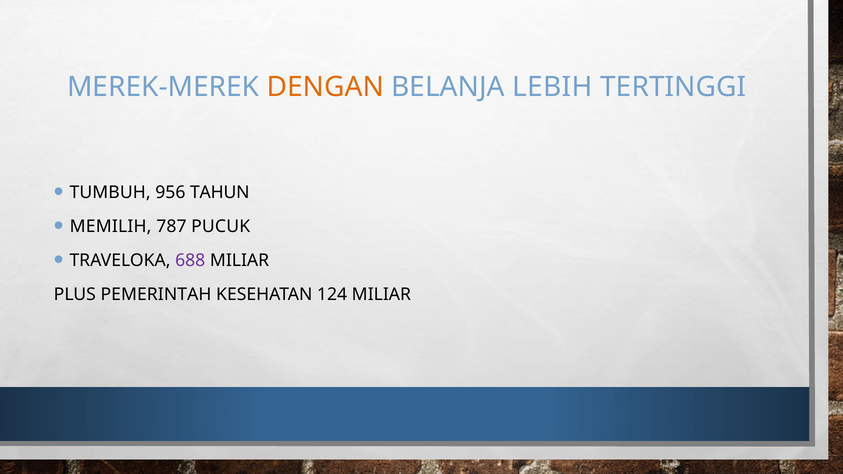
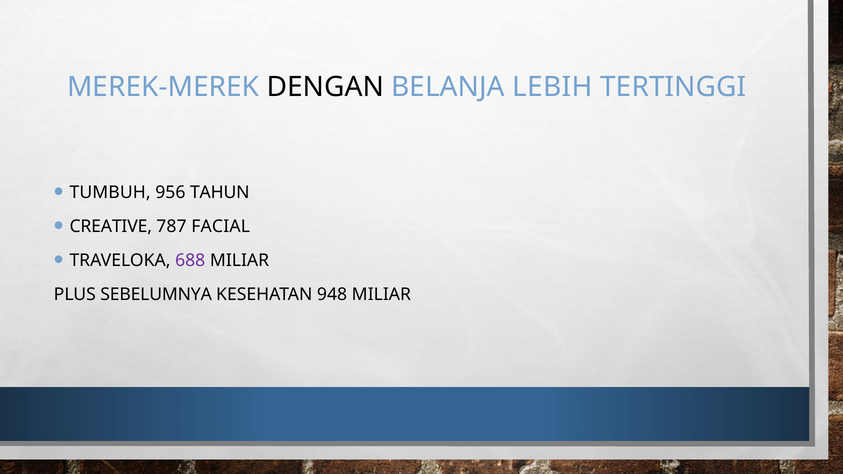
DENGAN colour: orange -> black
MEMILIH: MEMILIH -> CREATIVE
PUCUK: PUCUK -> FACIAL
PEMERINTAH: PEMERINTAH -> SEBELUMNYA
124: 124 -> 948
